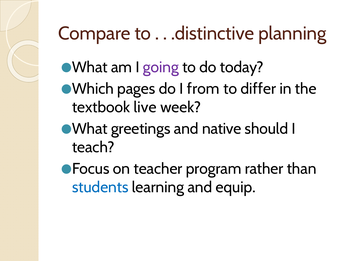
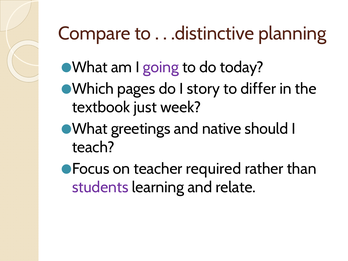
from: from -> story
live: live -> just
program: program -> required
students colour: blue -> purple
equip: equip -> relate
